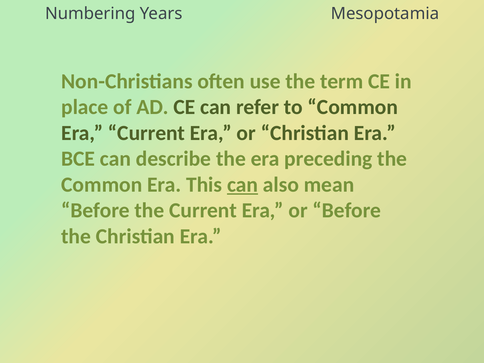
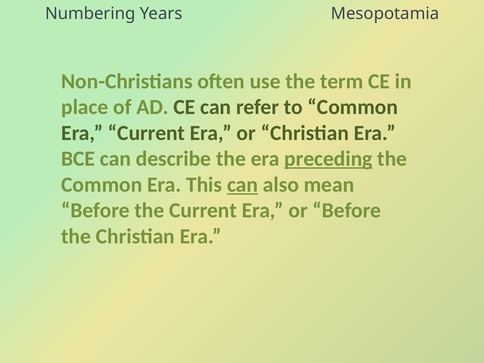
preceding underline: none -> present
